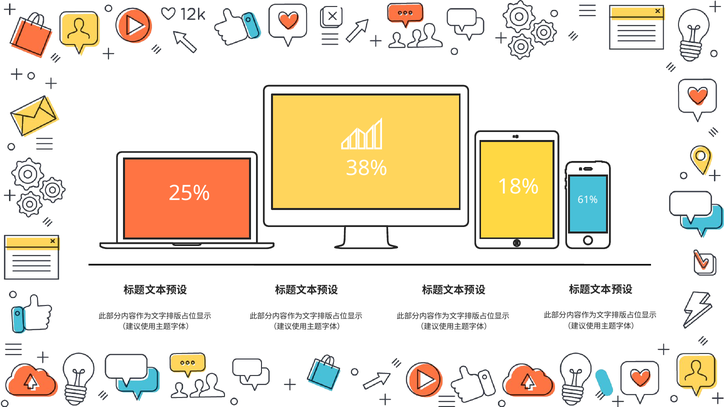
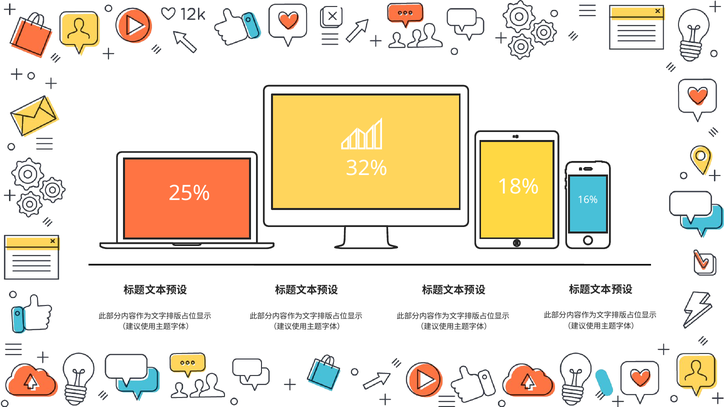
38%: 38% -> 32%
61%: 61% -> 16%
